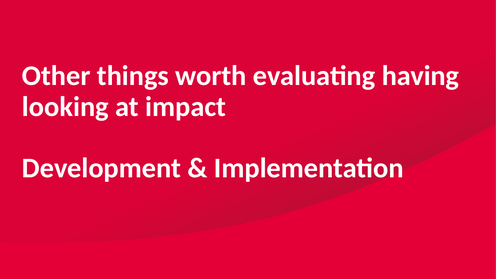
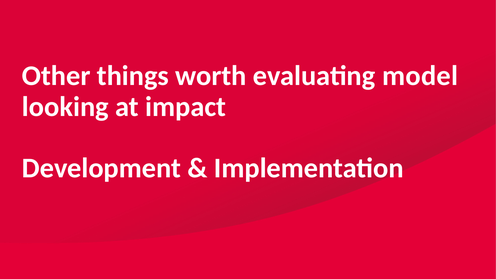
having: having -> model
